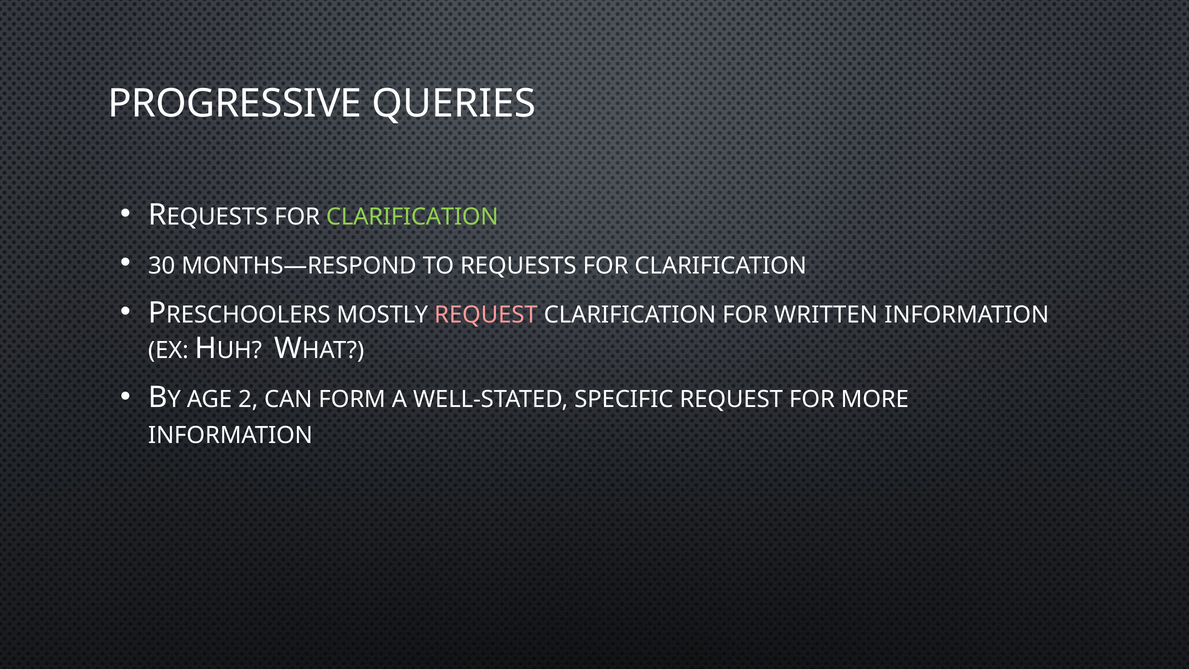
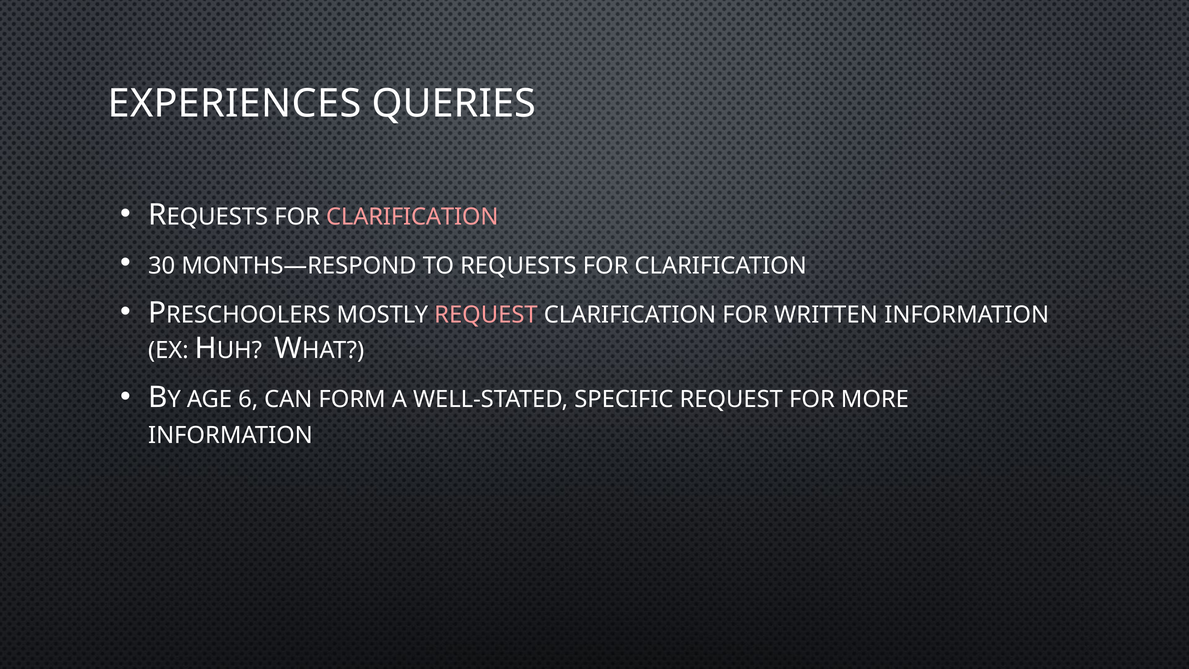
PROGRESSIVE: PROGRESSIVE -> EXPERIENCES
CLARIFICATION at (412, 217) colour: light green -> pink
2: 2 -> 6
